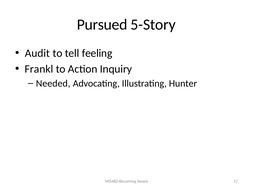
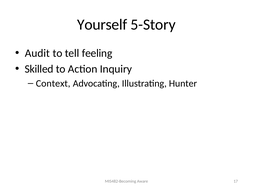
Pursued: Pursued -> Yourself
Frankl: Frankl -> Skilled
Needed: Needed -> Context
